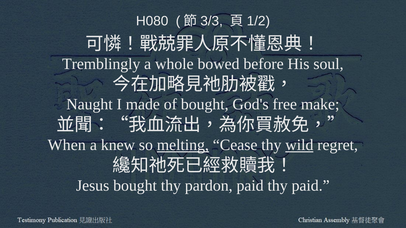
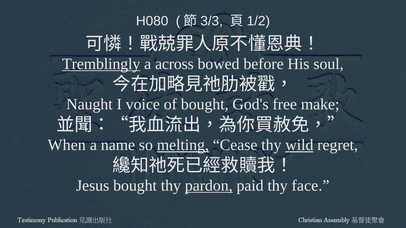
Tremblingly underline: none -> present
whole: whole -> across
made: made -> voice
knew: knew -> name
pardon underline: none -> present
thy paid: paid -> face
